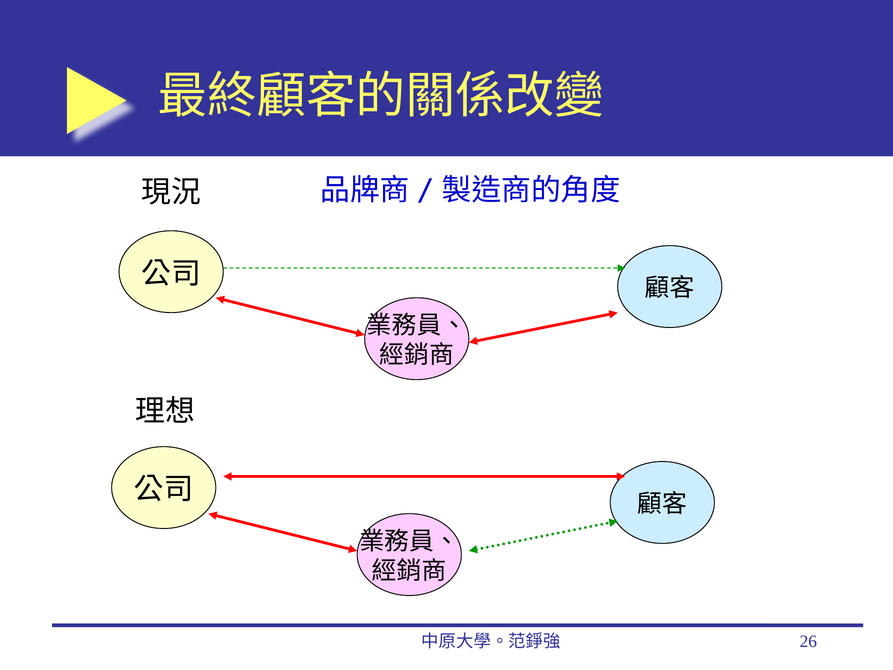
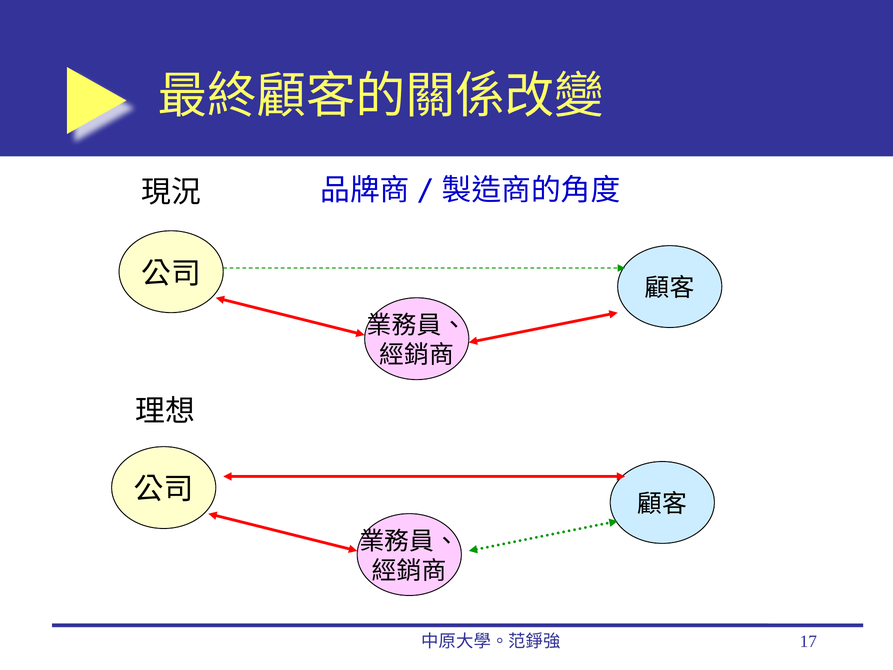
26: 26 -> 17
